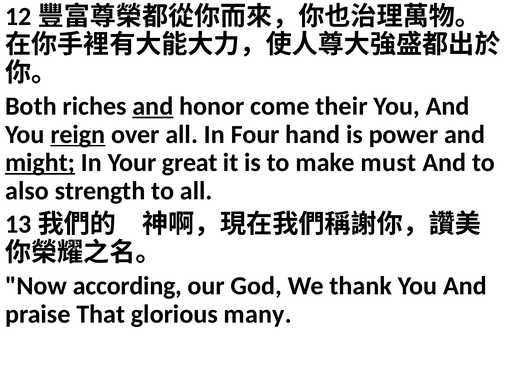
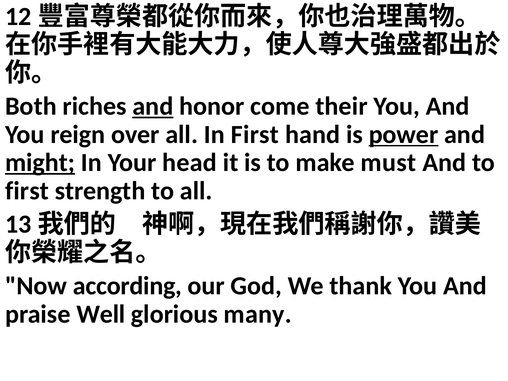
reign underline: present -> none
In Four: Four -> First
power underline: none -> present
great: great -> head
also at (27, 191): also -> first
That: That -> Well
